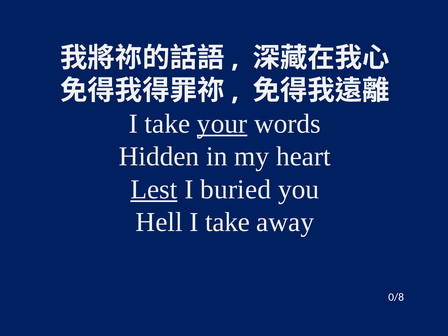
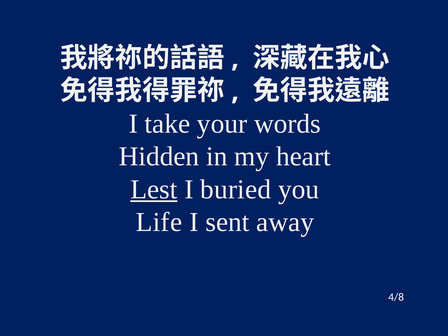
your underline: present -> none
Hell: Hell -> Life
take at (228, 222): take -> sent
0/8: 0/8 -> 4/8
